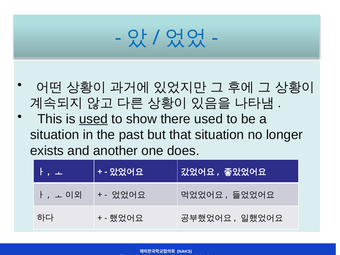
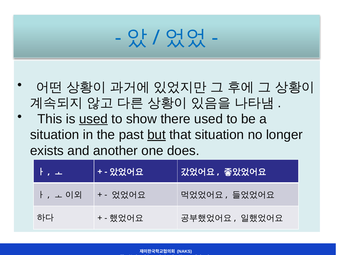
but underline: none -> present
